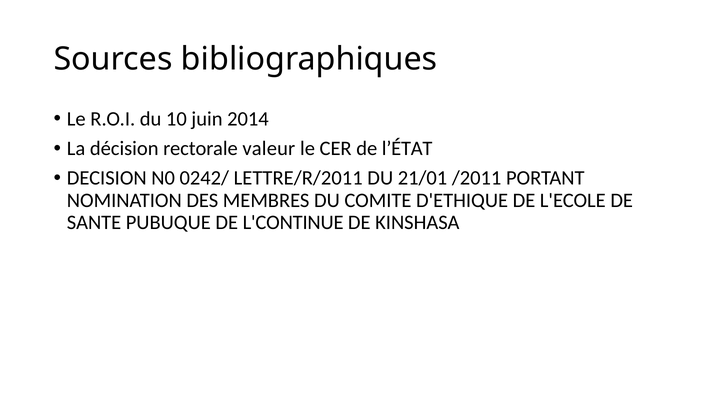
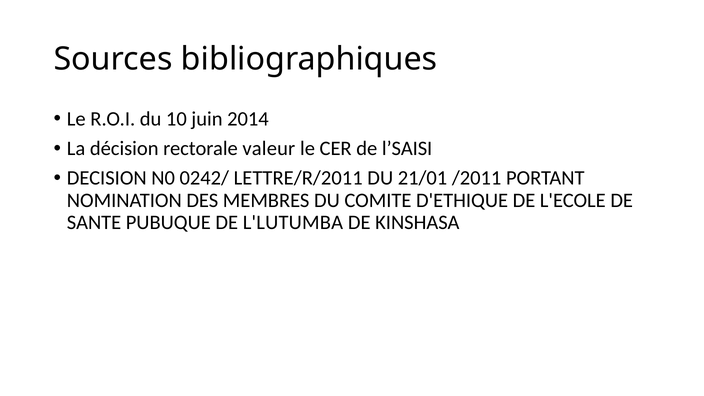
l’ÉTAT: l’ÉTAT -> l’SAISI
L'CONTINUE: L'CONTINUE -> L'LUTUMBA
